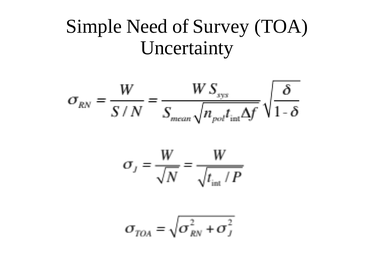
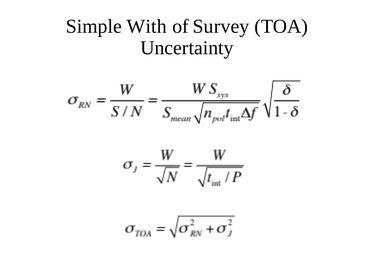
Need: Need -> With
